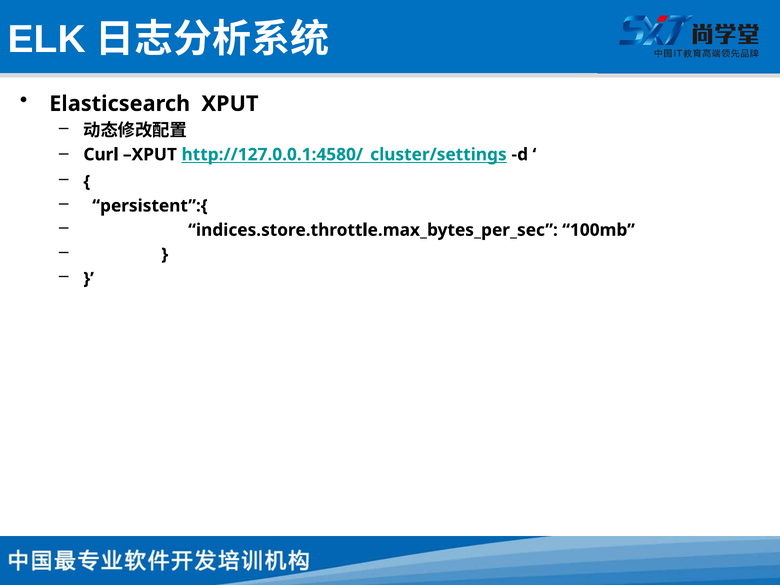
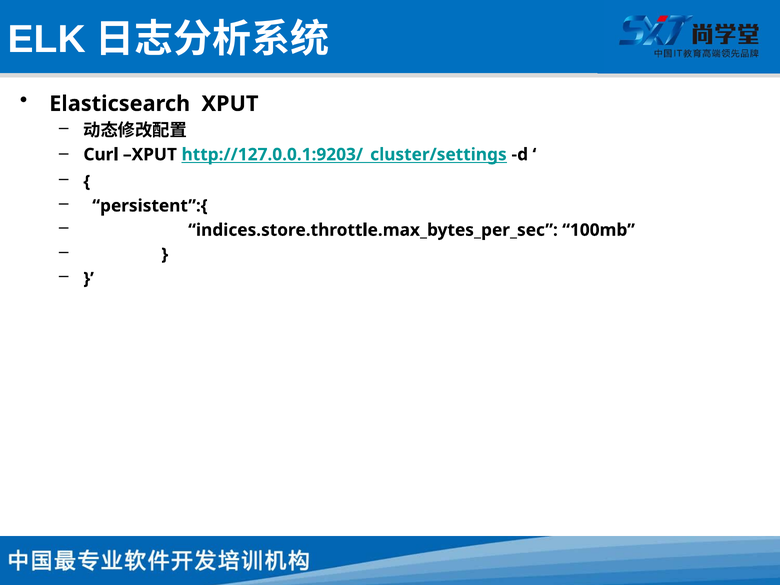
http://127.0.0.1:4580/_cluster/settings: http://127.0.0.1:4580/_cluster/settings -> http://127.0.0.1:9203/_cluster/settings
